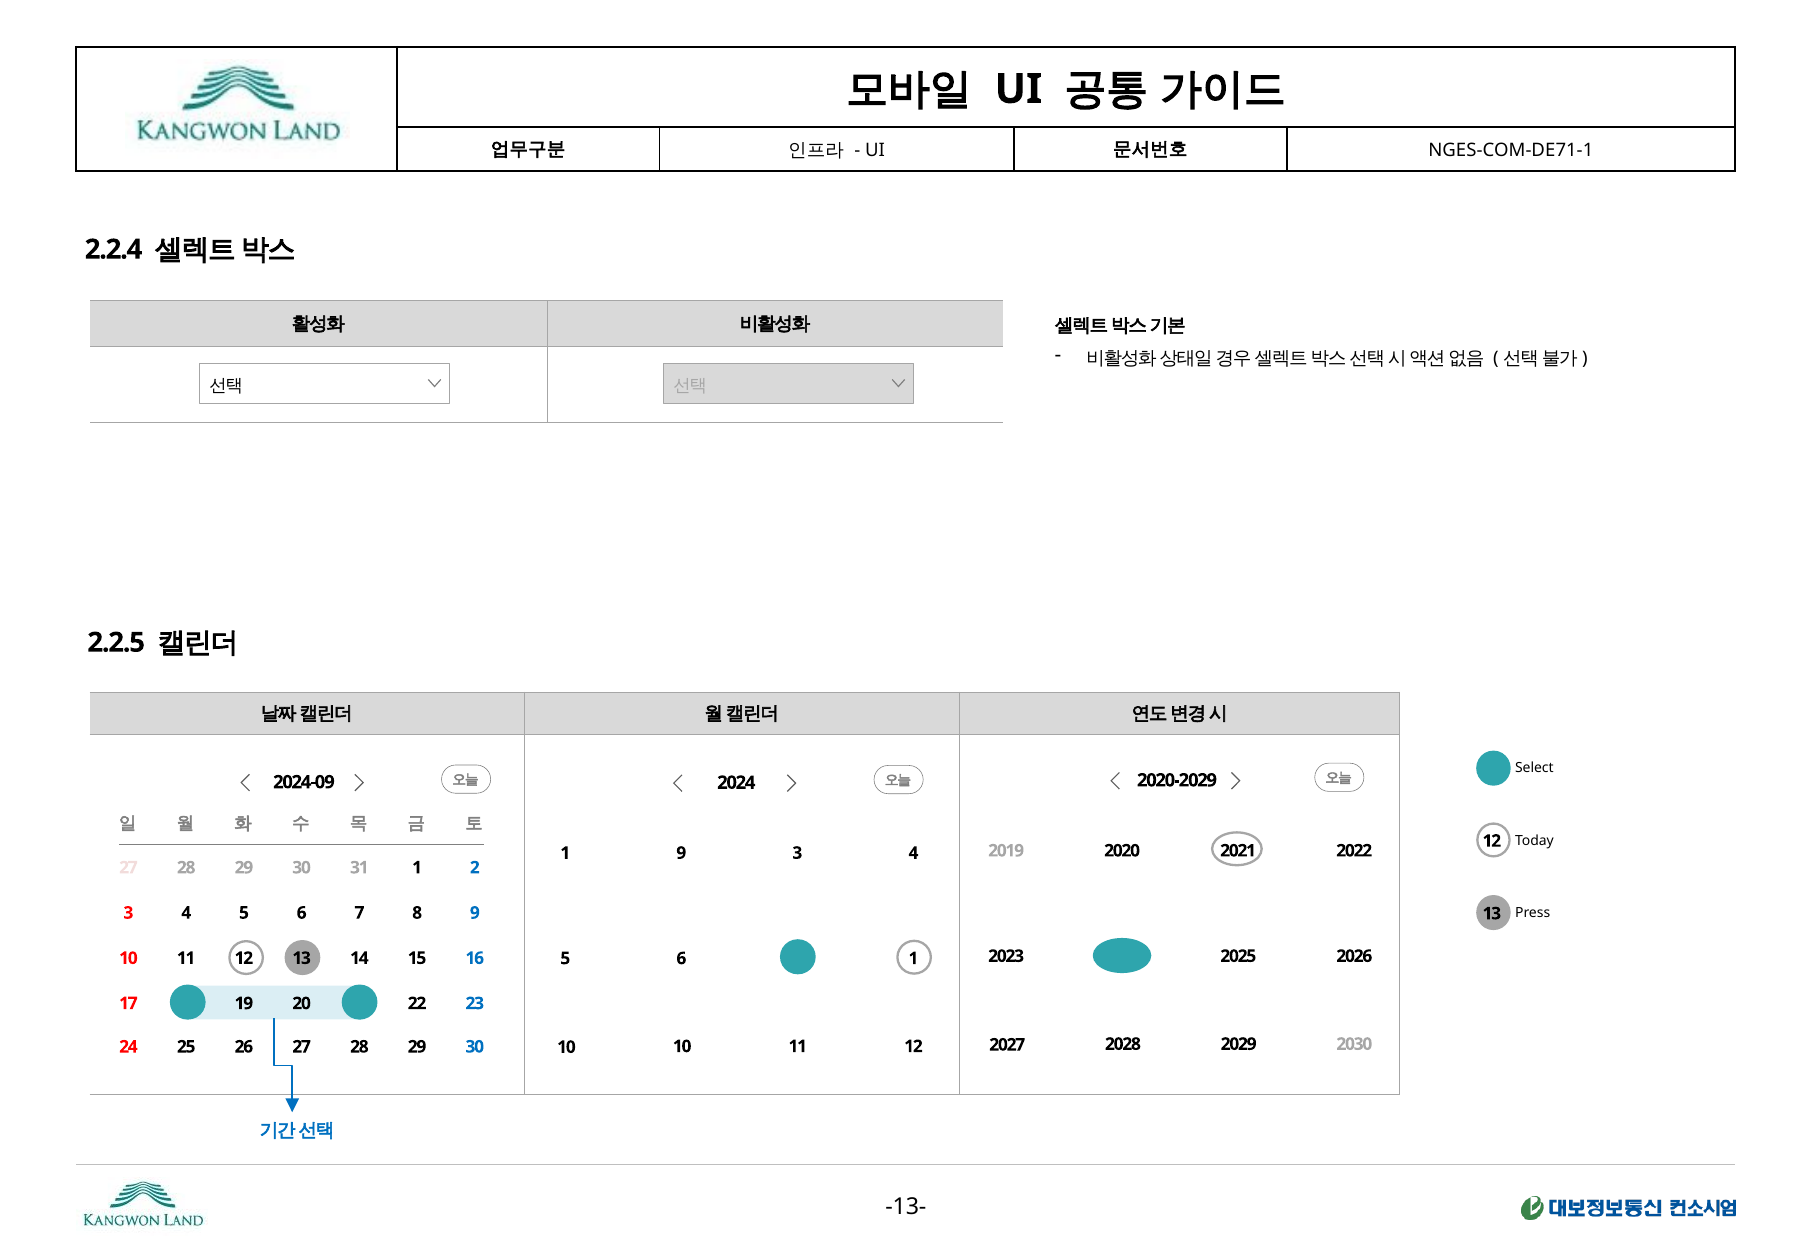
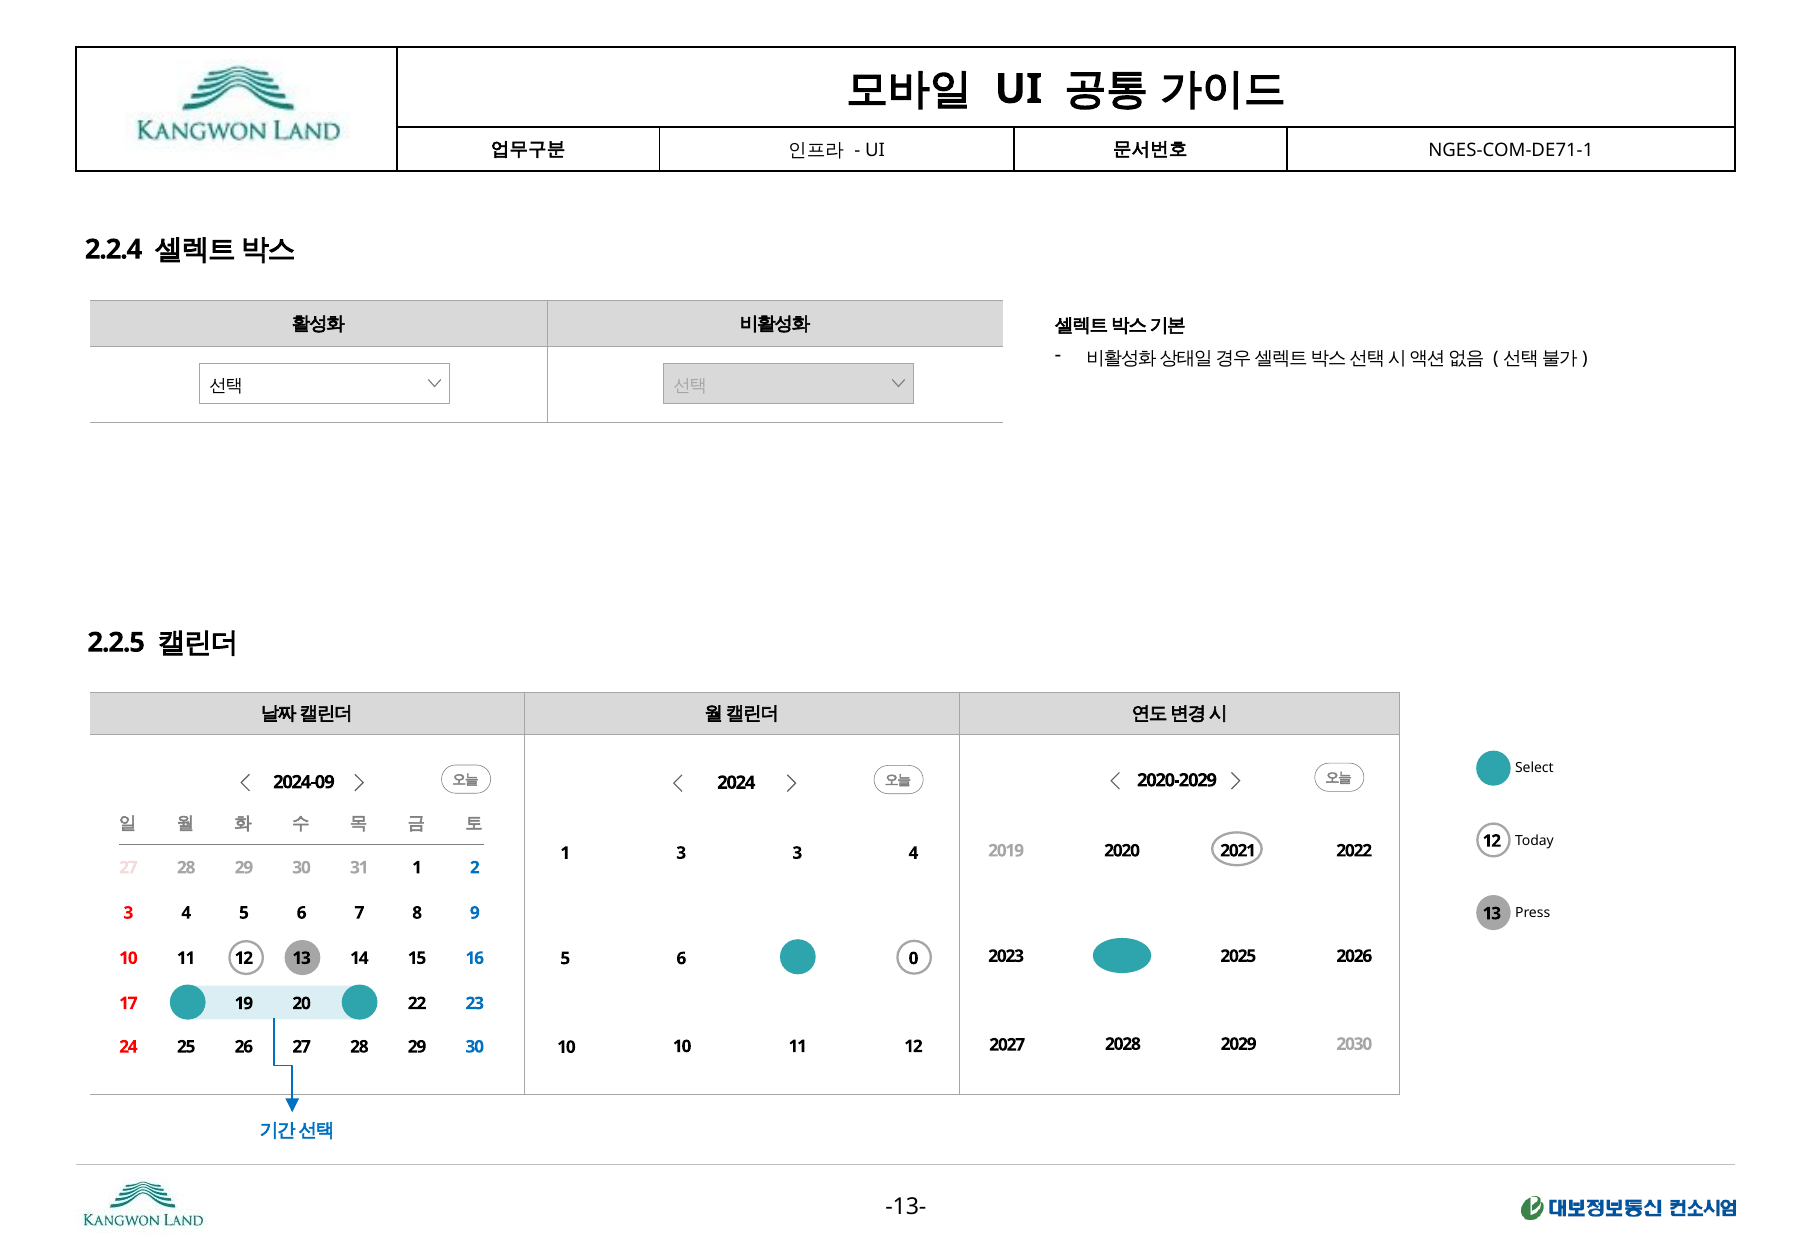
9 at (681, 853): 9 -> 3
5 1: 1 -> 0
